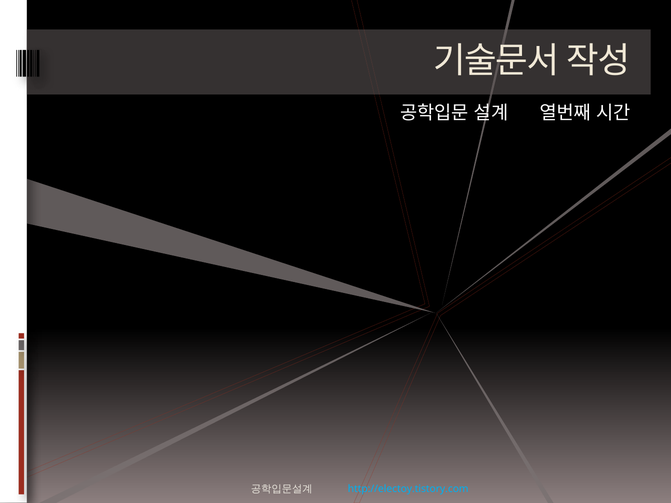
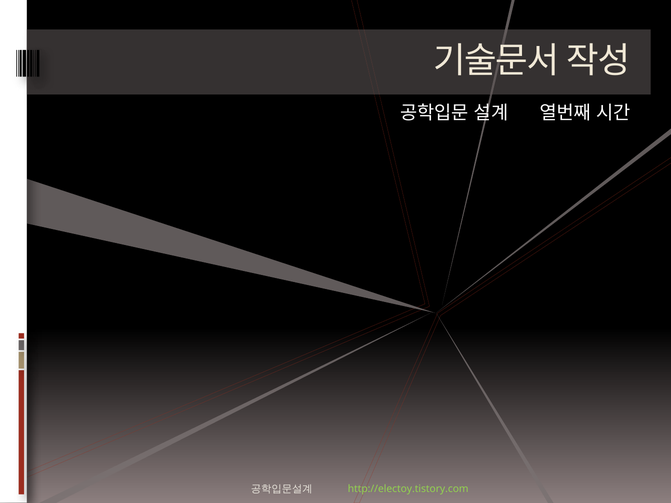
http://electoy.tistory.com colour: light blue -> light green
